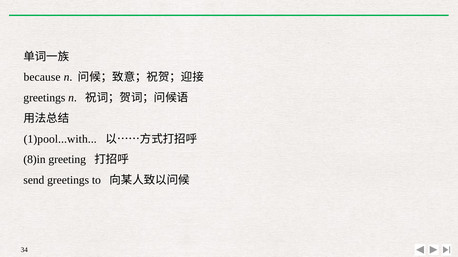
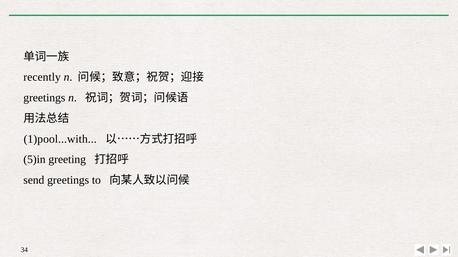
because: because -> recently
8)in: 8)in -> 5)in
